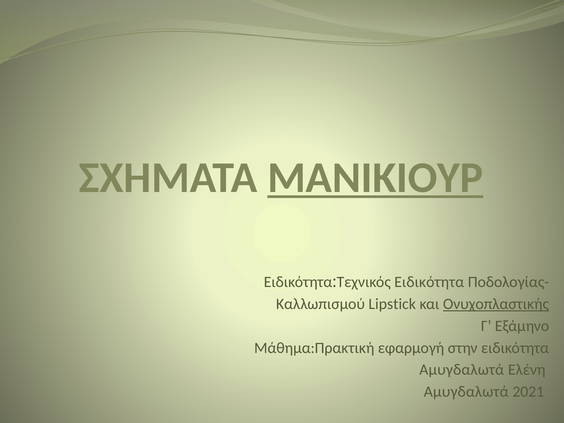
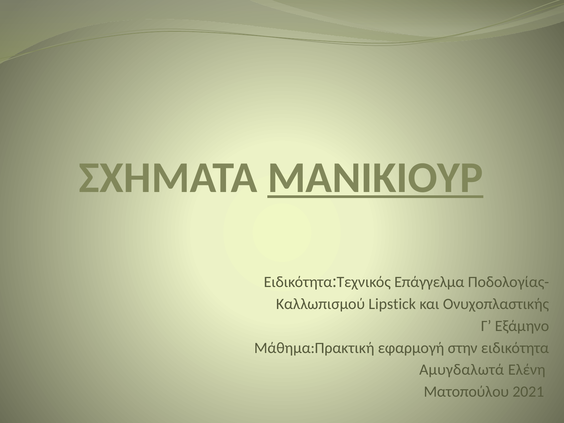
Ειδικότητα at (429, 282): Ειδικότητα -> Επάγγελμα
Ονυχοπλαστικής underline: present -> none
Αμυγδαλωτά at (466, 392): Αμυγδαλωτά -> Ματοπούλου
